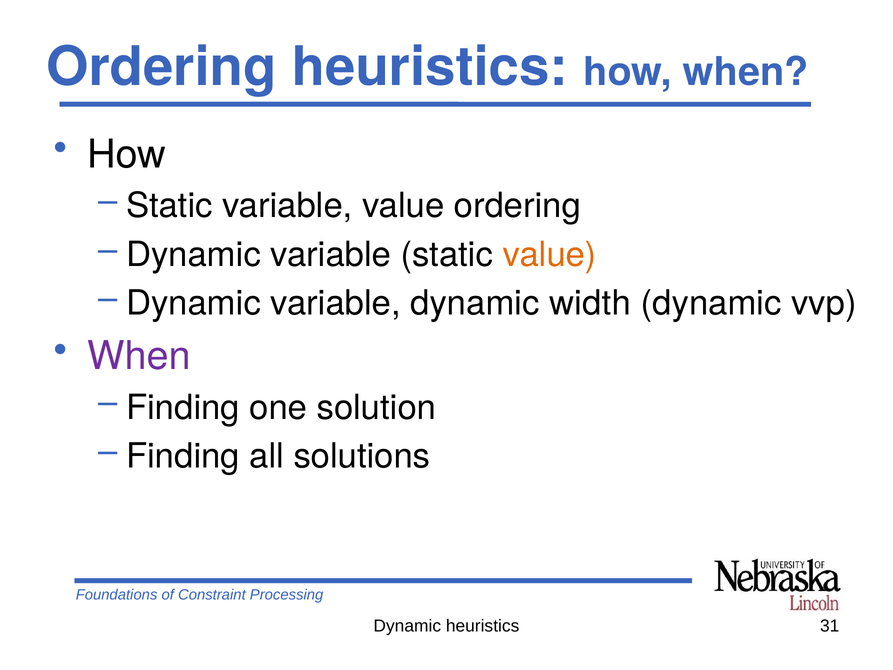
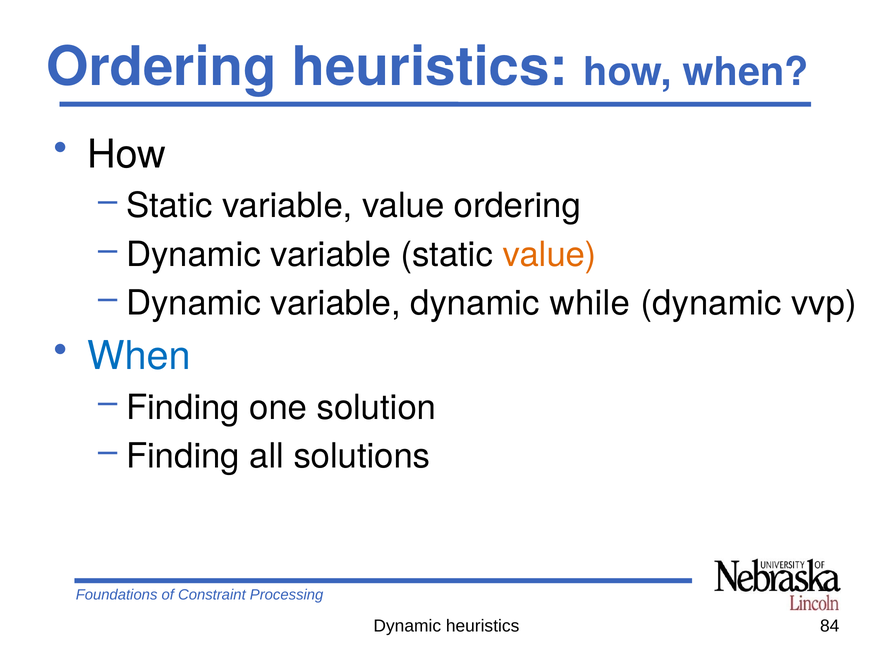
width: width -> while
When at (139, 356) colour: purple -> blue
31: 31 -> 84
